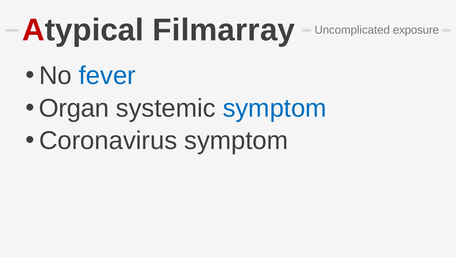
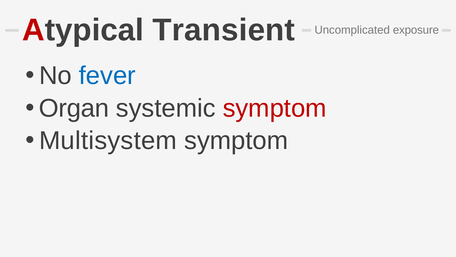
Filmarray: Filmarray -> Transient
symptom at (275, 108) colour: blue -> red
Coronavirus: Coronavirus -> Multisystem
